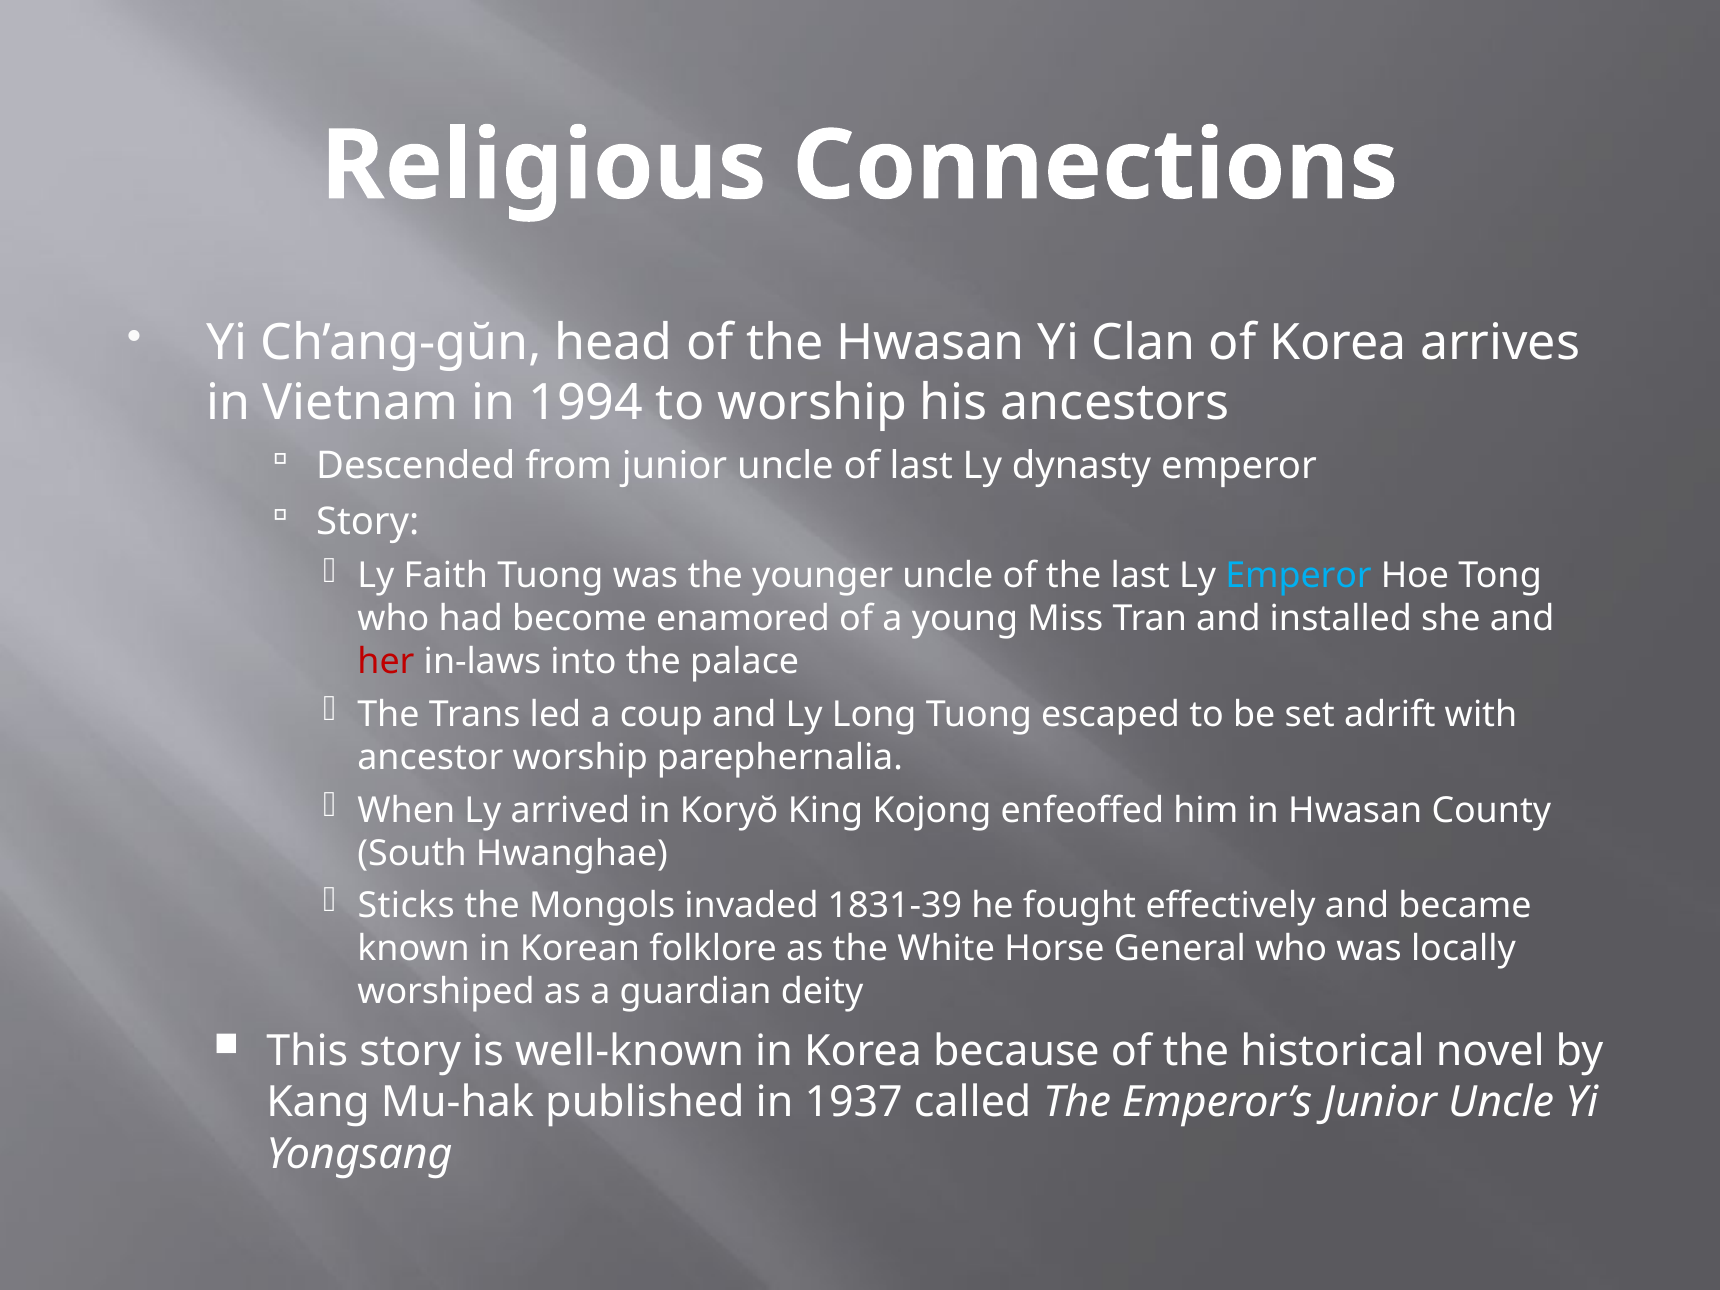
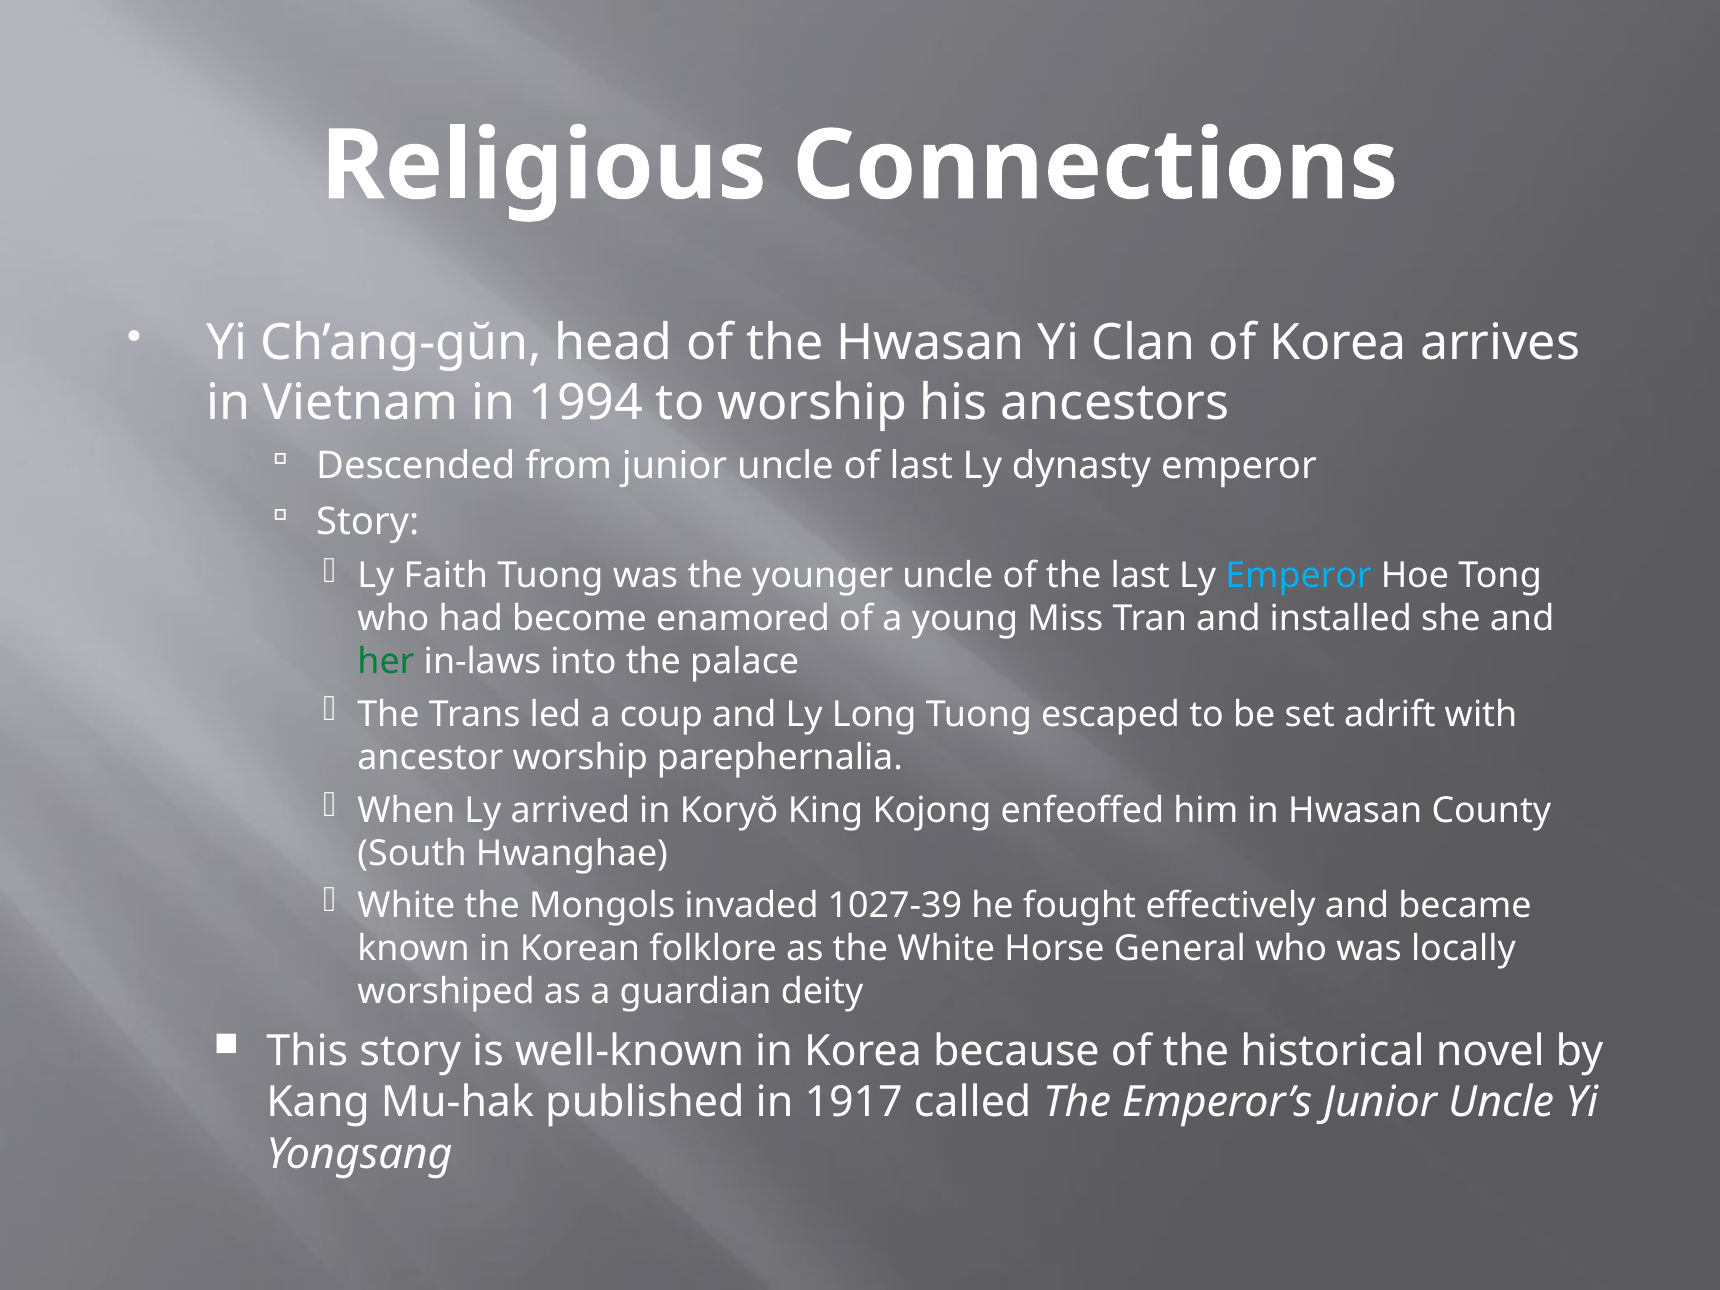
her colour: red -> green
Sticks at (406, 906): Sticks -> White
1831-39: 1831-39 -> 1027-39
1937: 1937 -> 1917
